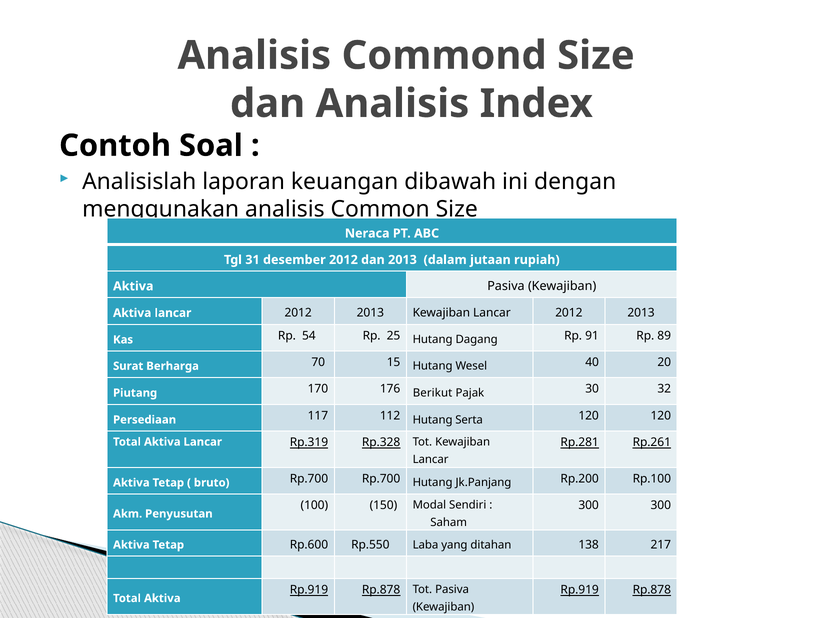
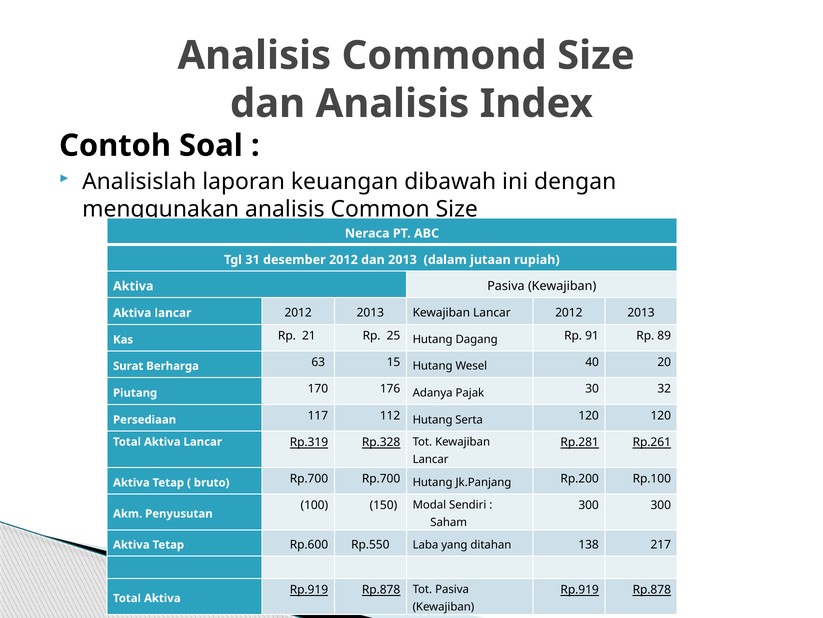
54: 54 -> 21
70: 70 -> 63
Berikut: Berikut -> Adanya
